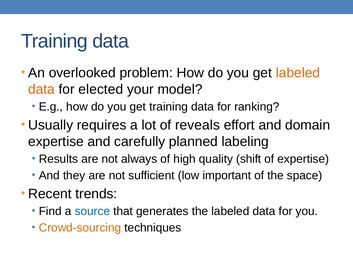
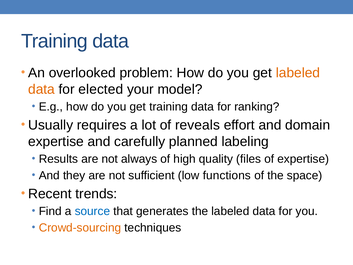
shift: shift -> files
important: important -> functions
